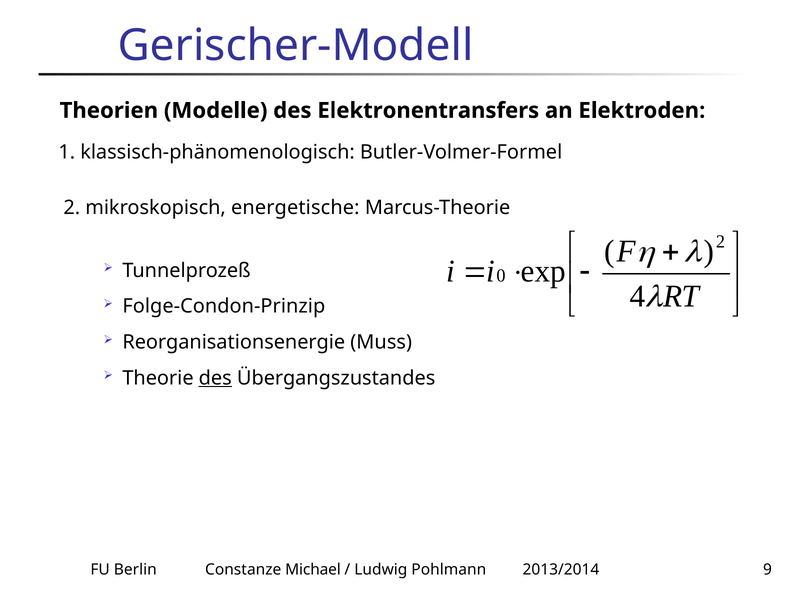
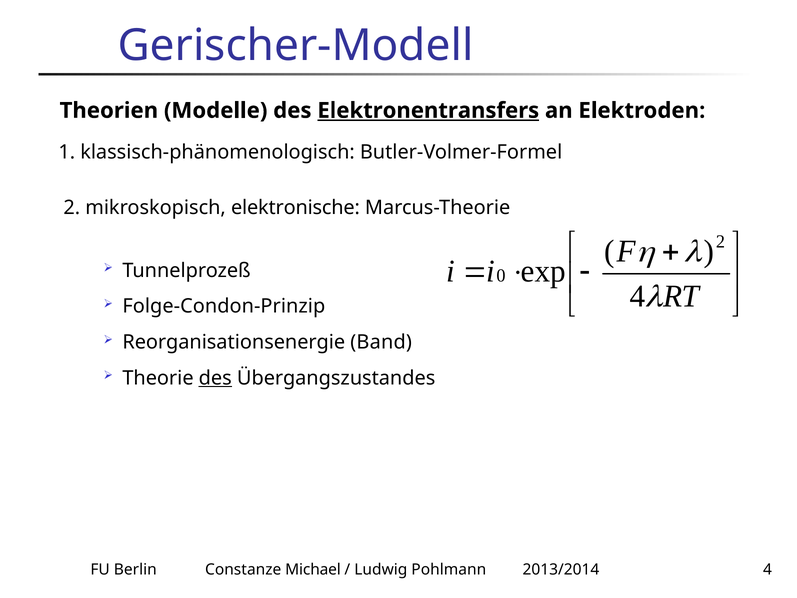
Elektronentransfers underline: none -> present
energetische: energetische -> elektronische
Muss: Muss -> Band
2013/2014 9: 9 -> 4
